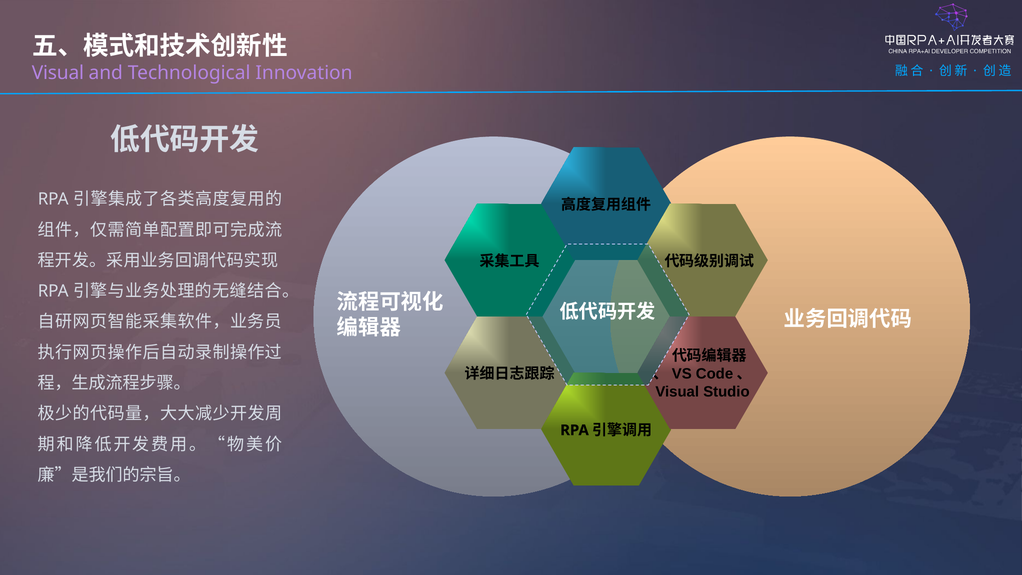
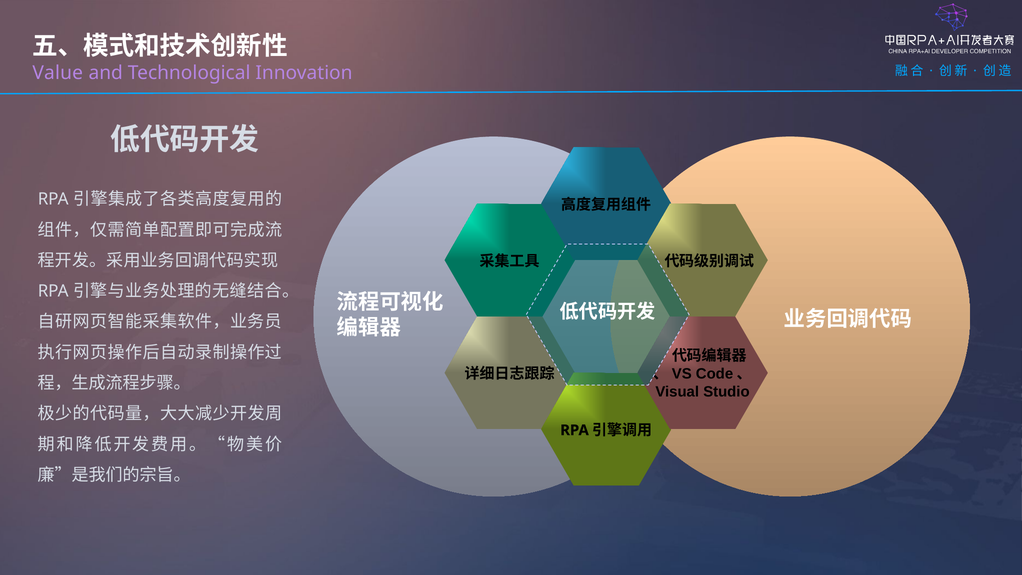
Visual at (58, 73): Visual -> Value
